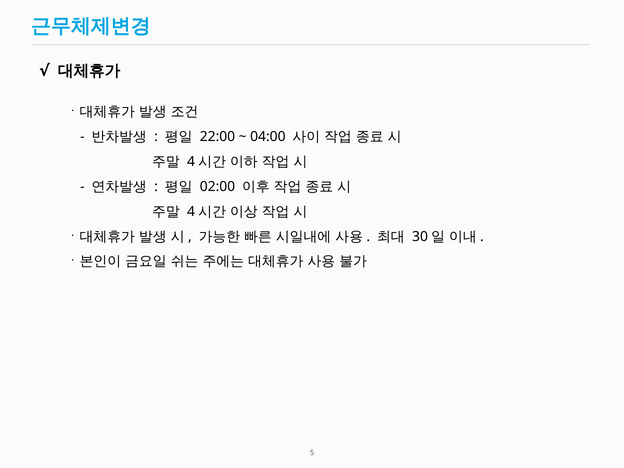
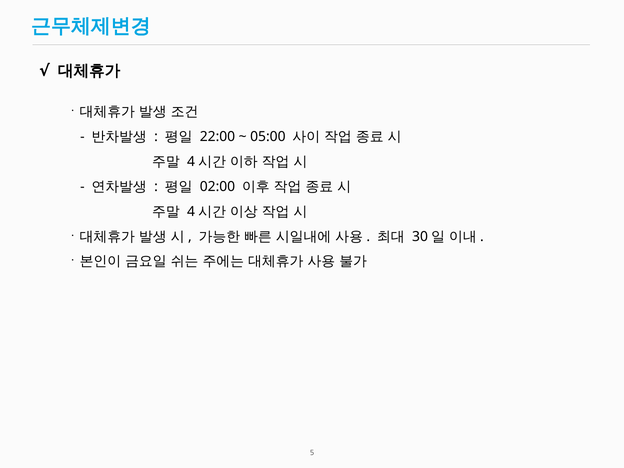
04:00: 04:00 -> 05:00
